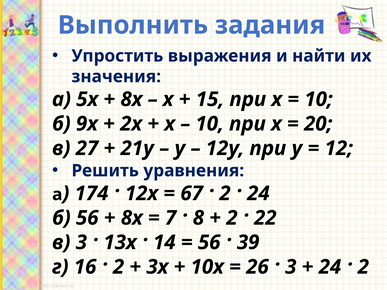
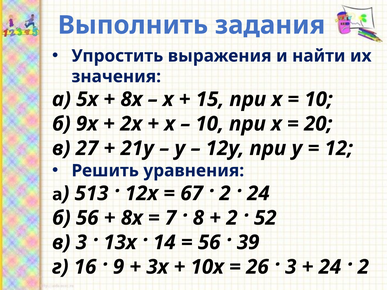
174: 174 -> 513
22: 22 -> 52
2 at (119, 267): 2 -> 9
